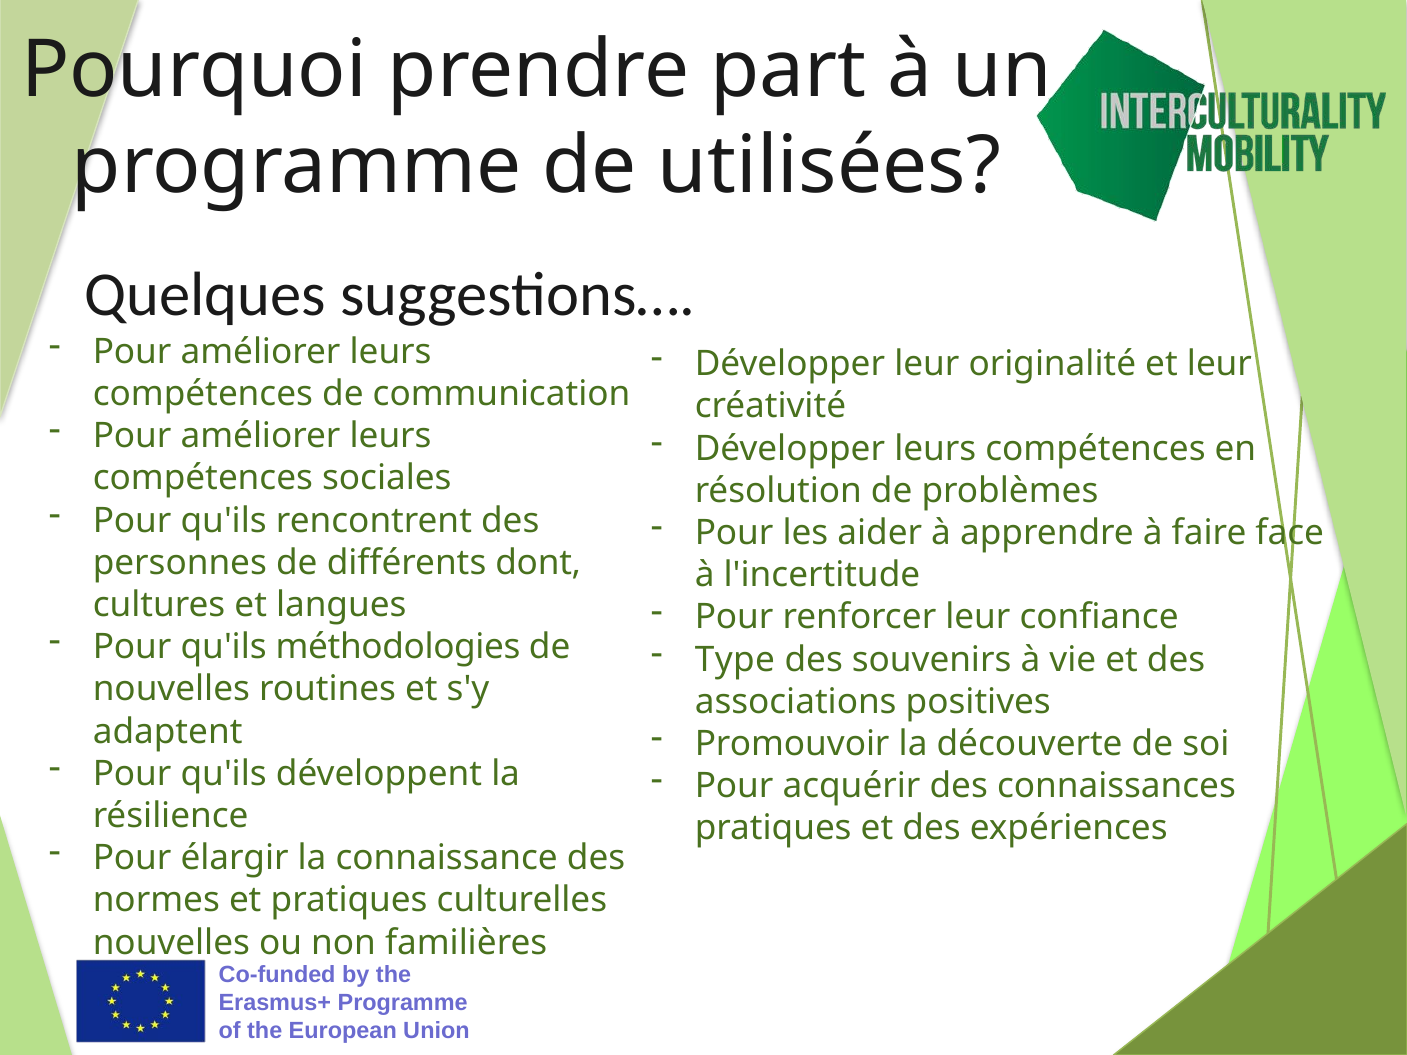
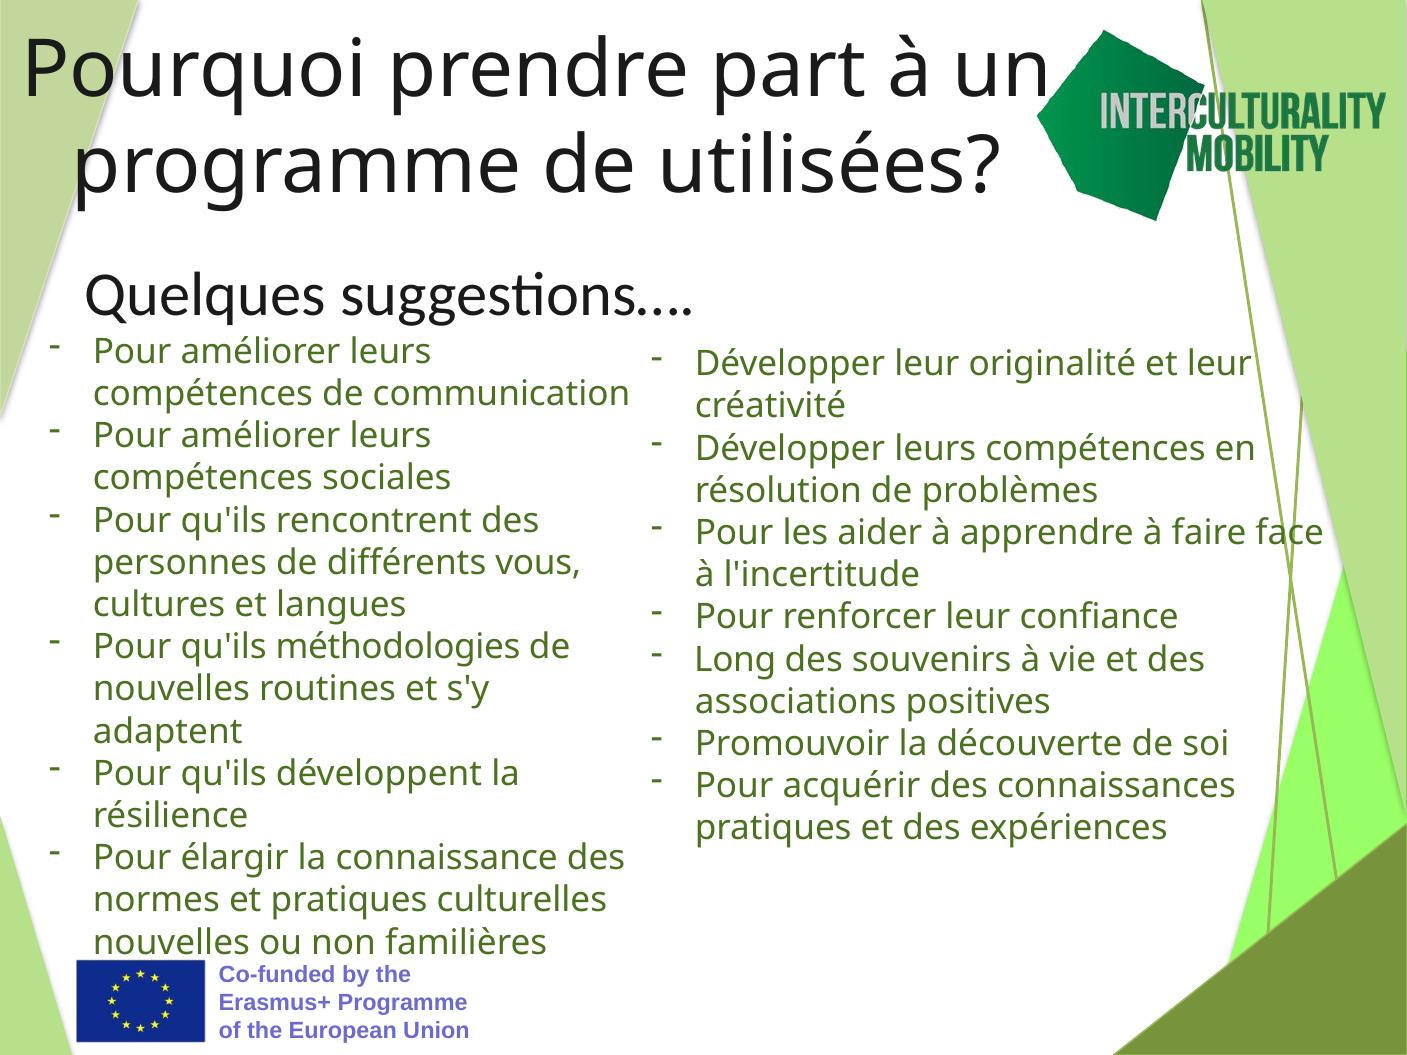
dont: dont -> vous
Type: Type -> Long
